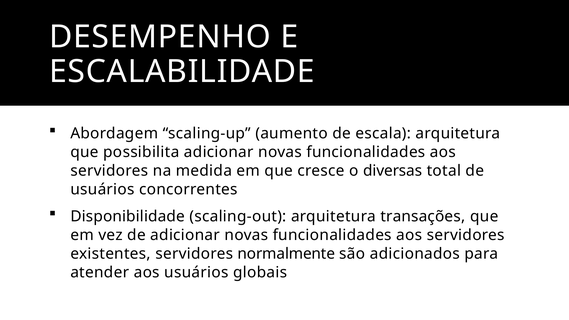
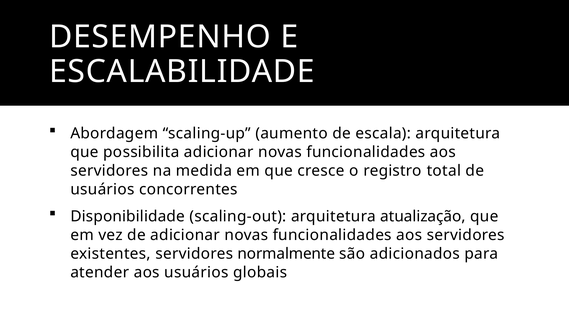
diversas: diversas -> registro
transações: transações -> atualização
